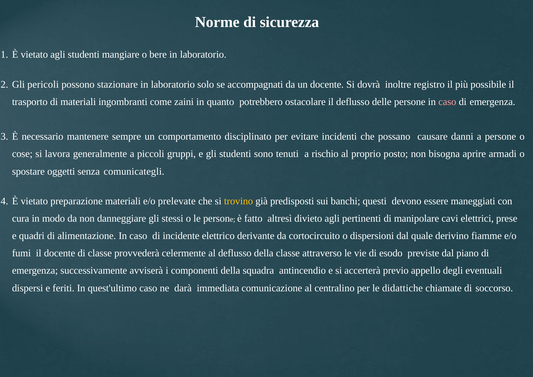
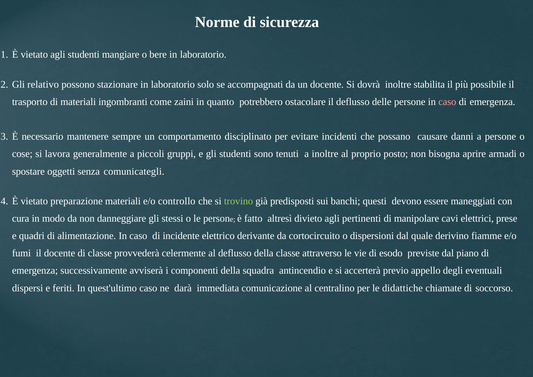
pericoli: pericoli -> relativo
registro: registro -> stabilita
a rischio: rischio -> inoltre
prelevate: prelevate -> controllo
trovino colour: yellow -> light green
